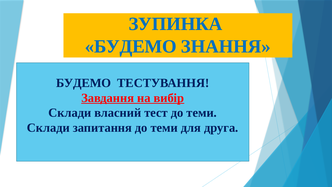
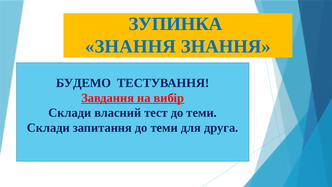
БУДЕМО at (131, 46): БУДЕМО -> ЗНАННЯ
